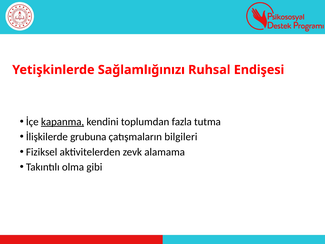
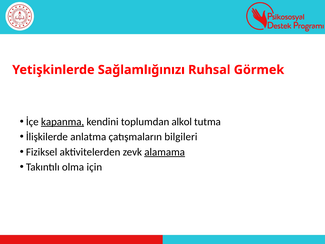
Endişesi: Endişesi -> Görmek
fazla: fazla -> alkol
grubuna: grubuna -> anlatma
alamama underline: none -> present
gibi: gibi -> için
